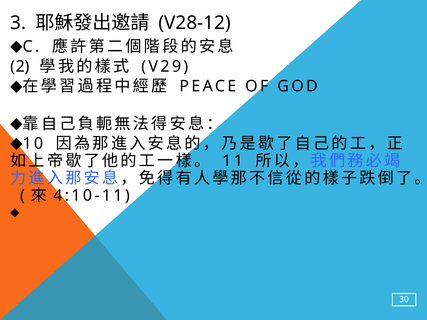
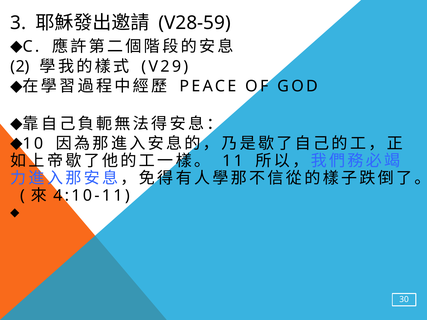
V28-12: V28-12 -> V28-59
